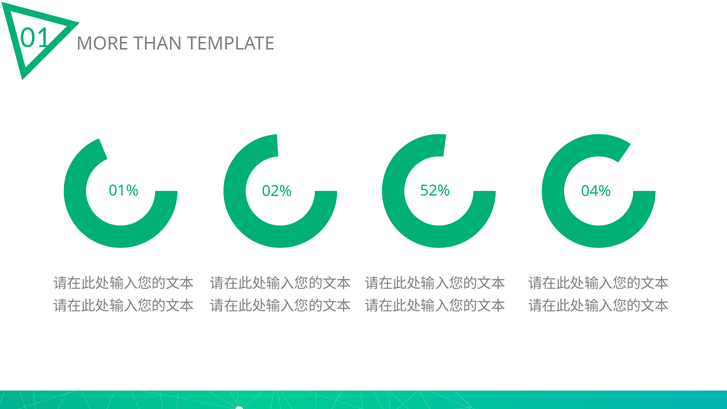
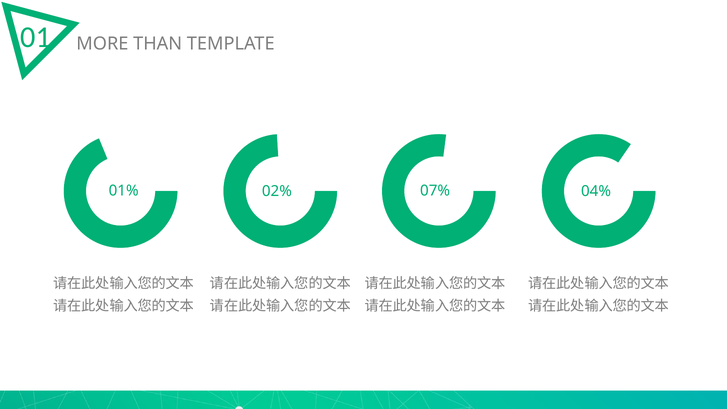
52%: 52% -> 07%
